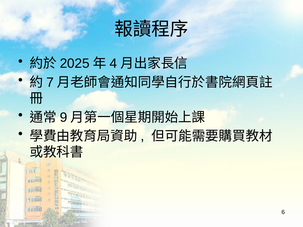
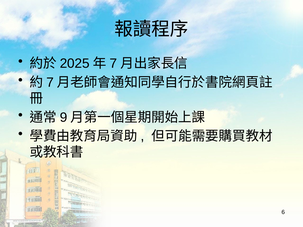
4 at (113, 64): 4 -> 7
